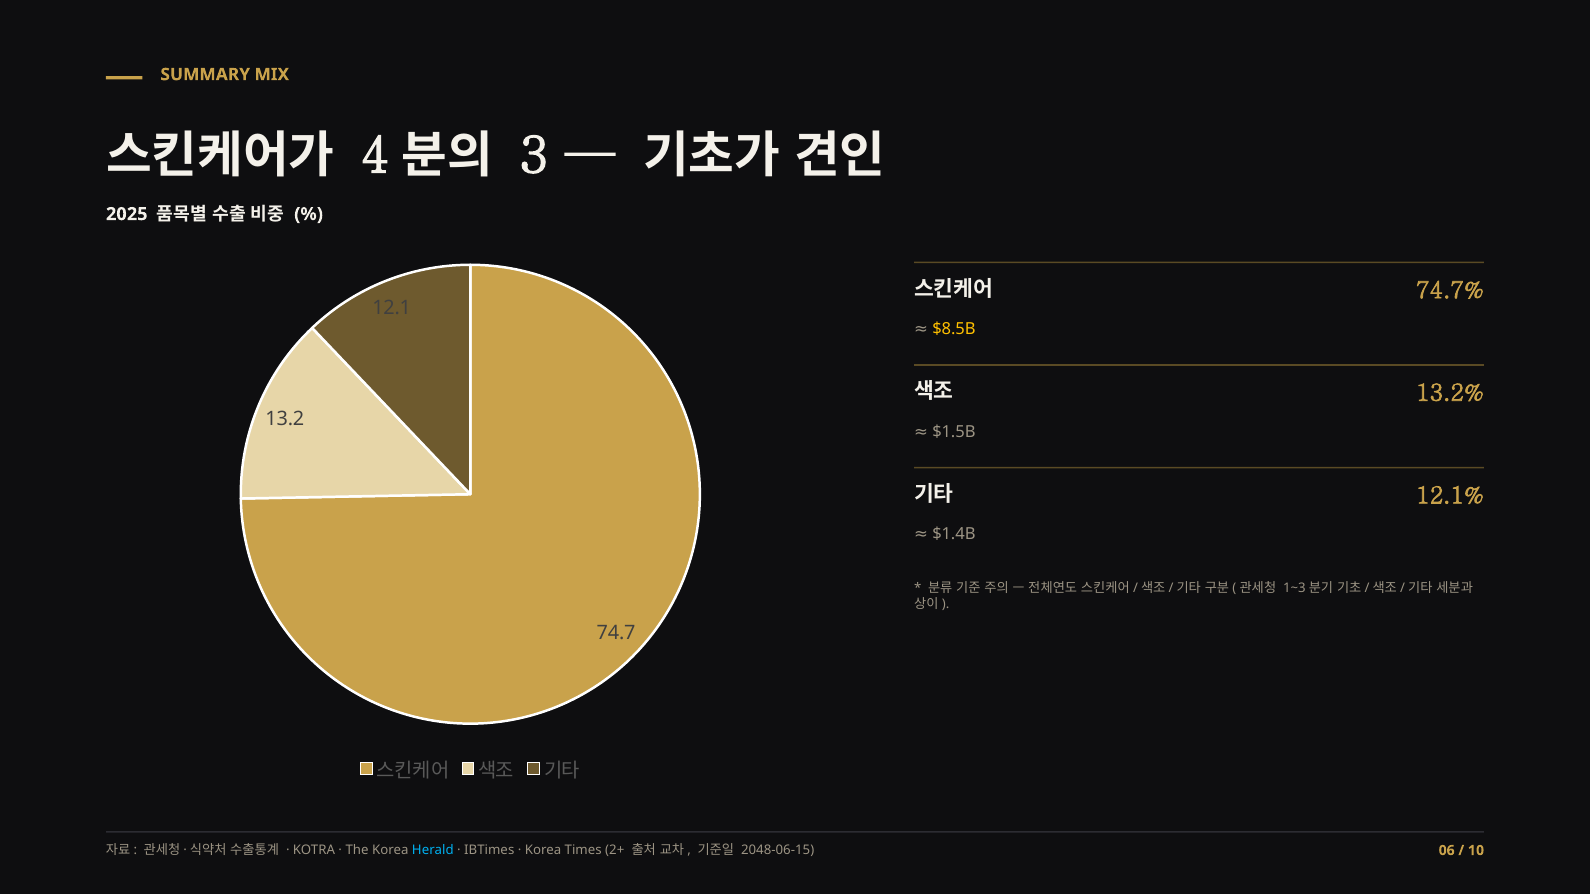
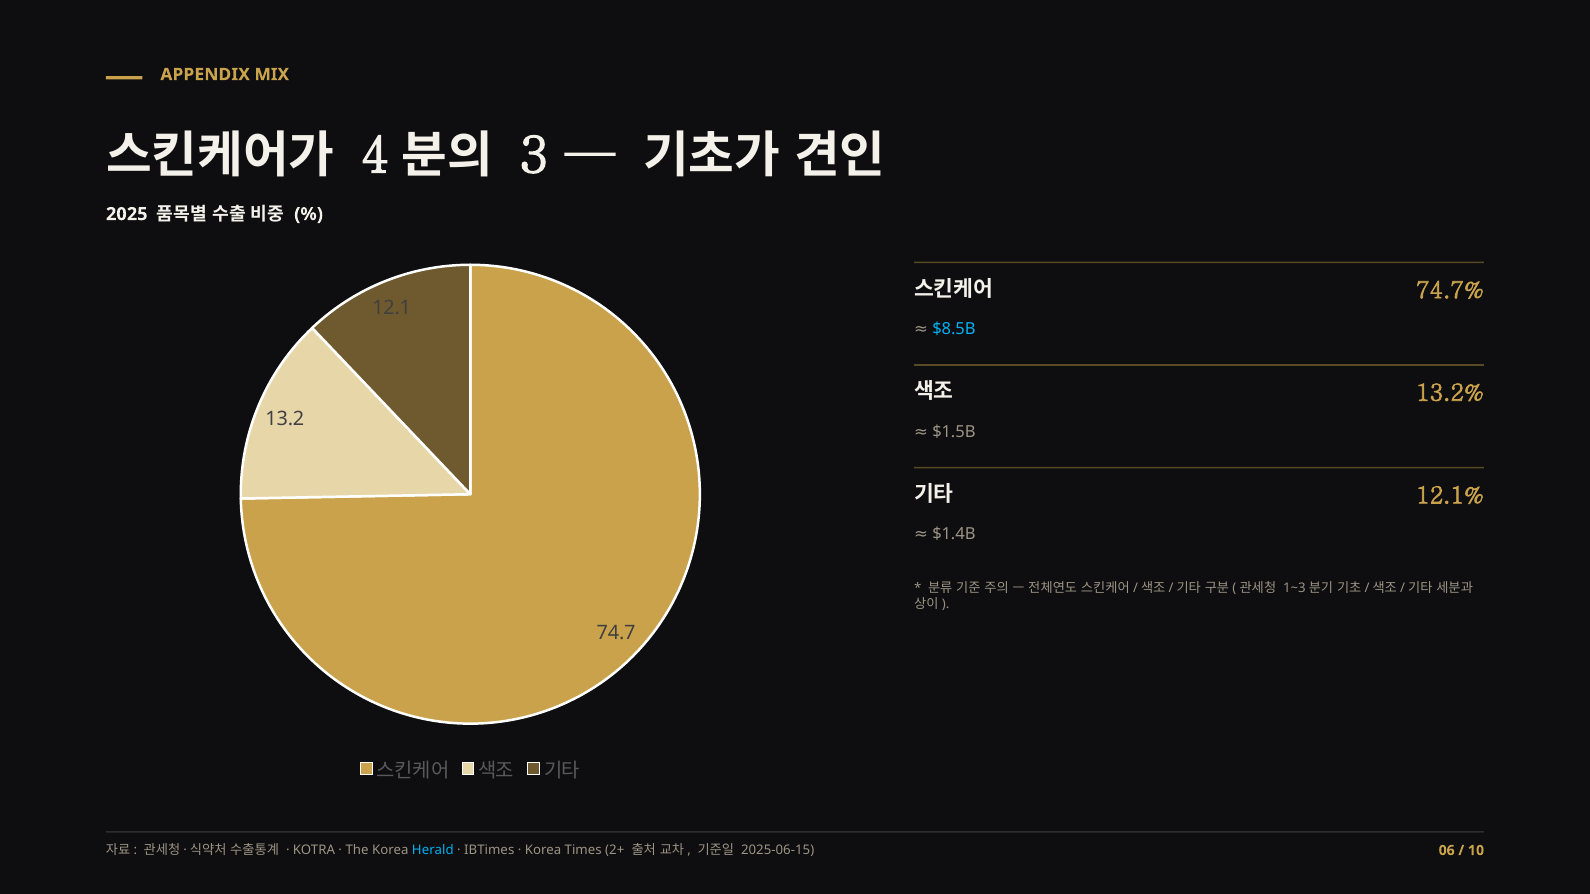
SUMMARY: SUMMARY -> APPENDIX
$8.5B colour: yellow -> light blue
2048-06-15: 2048-06-15 -> 2025-06-15
